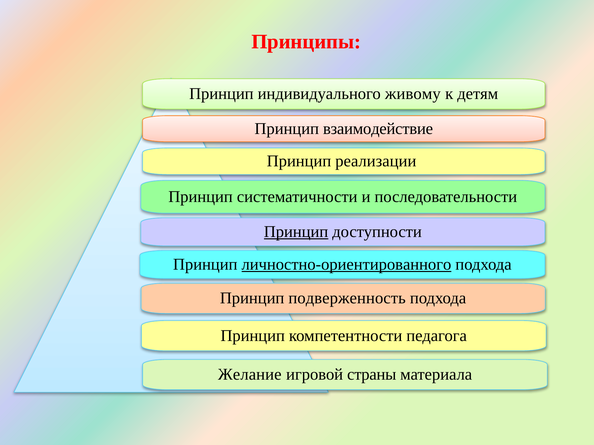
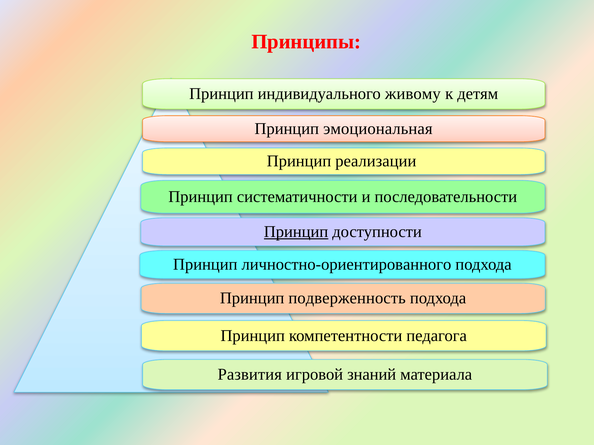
взаимодействие: взаимодействие -> эмоциональная
личностно-ориентированного underline: present -> none
Желание: Желание -> Развития
страны: страны -> знаний
